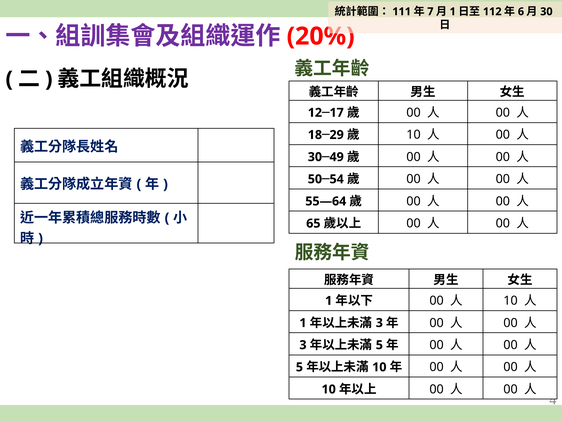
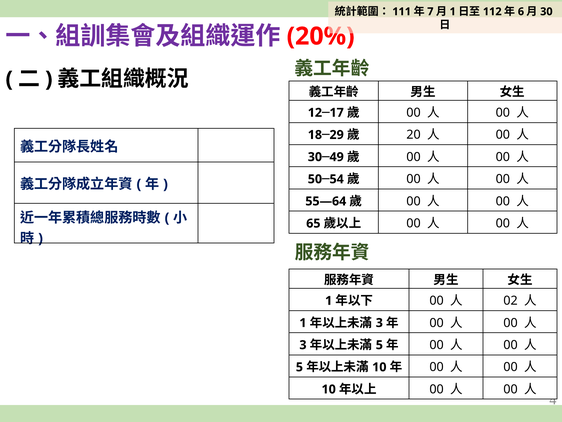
10 at (414, 135): 10 -> 20
10 at (511, 300): 10 -> 02
